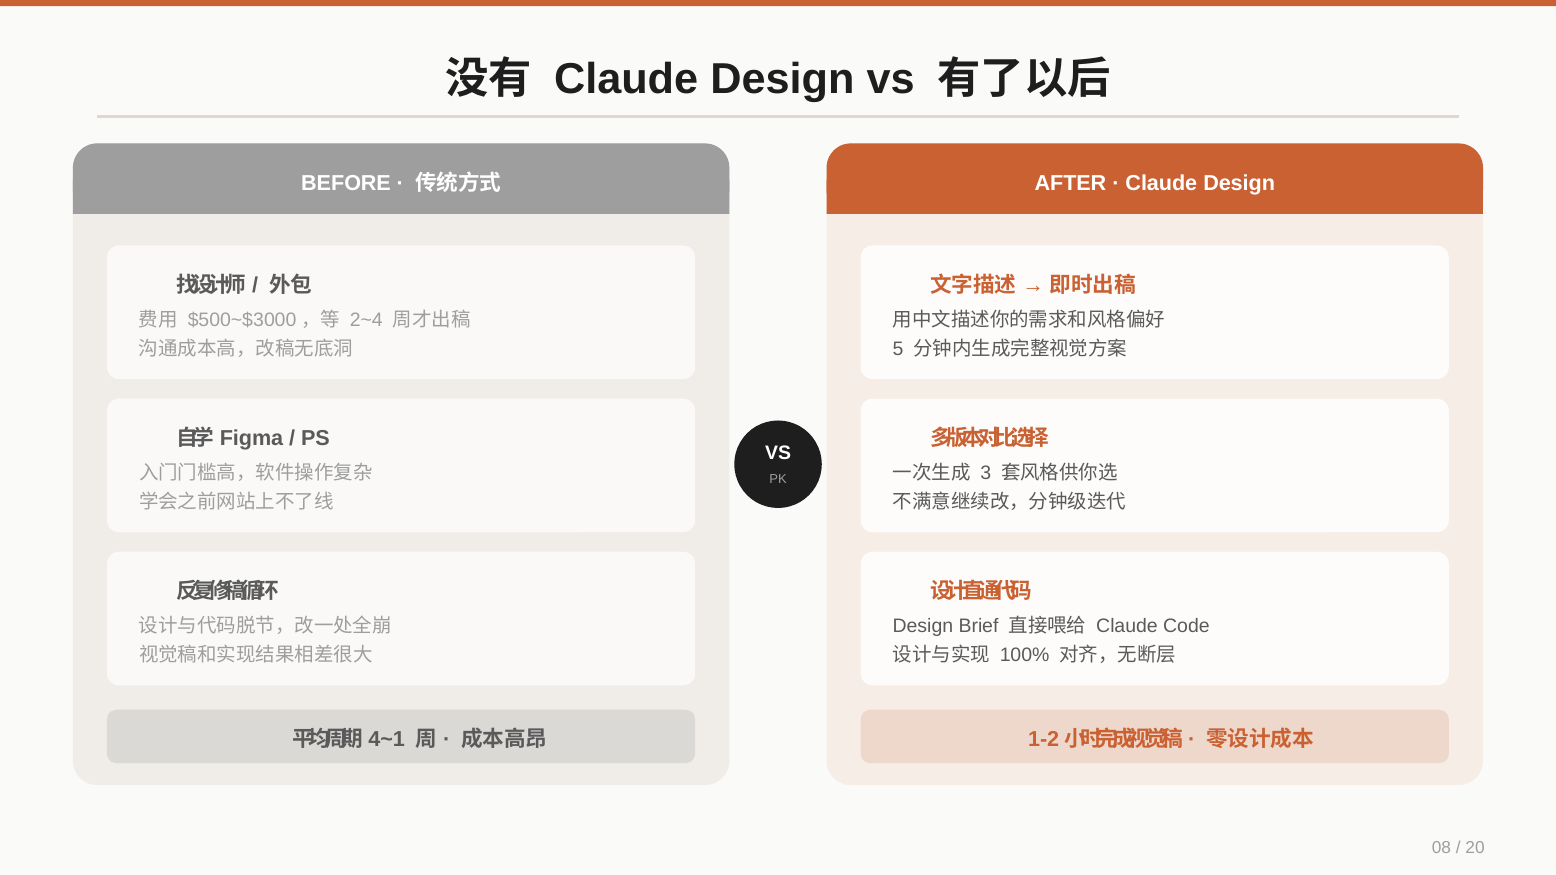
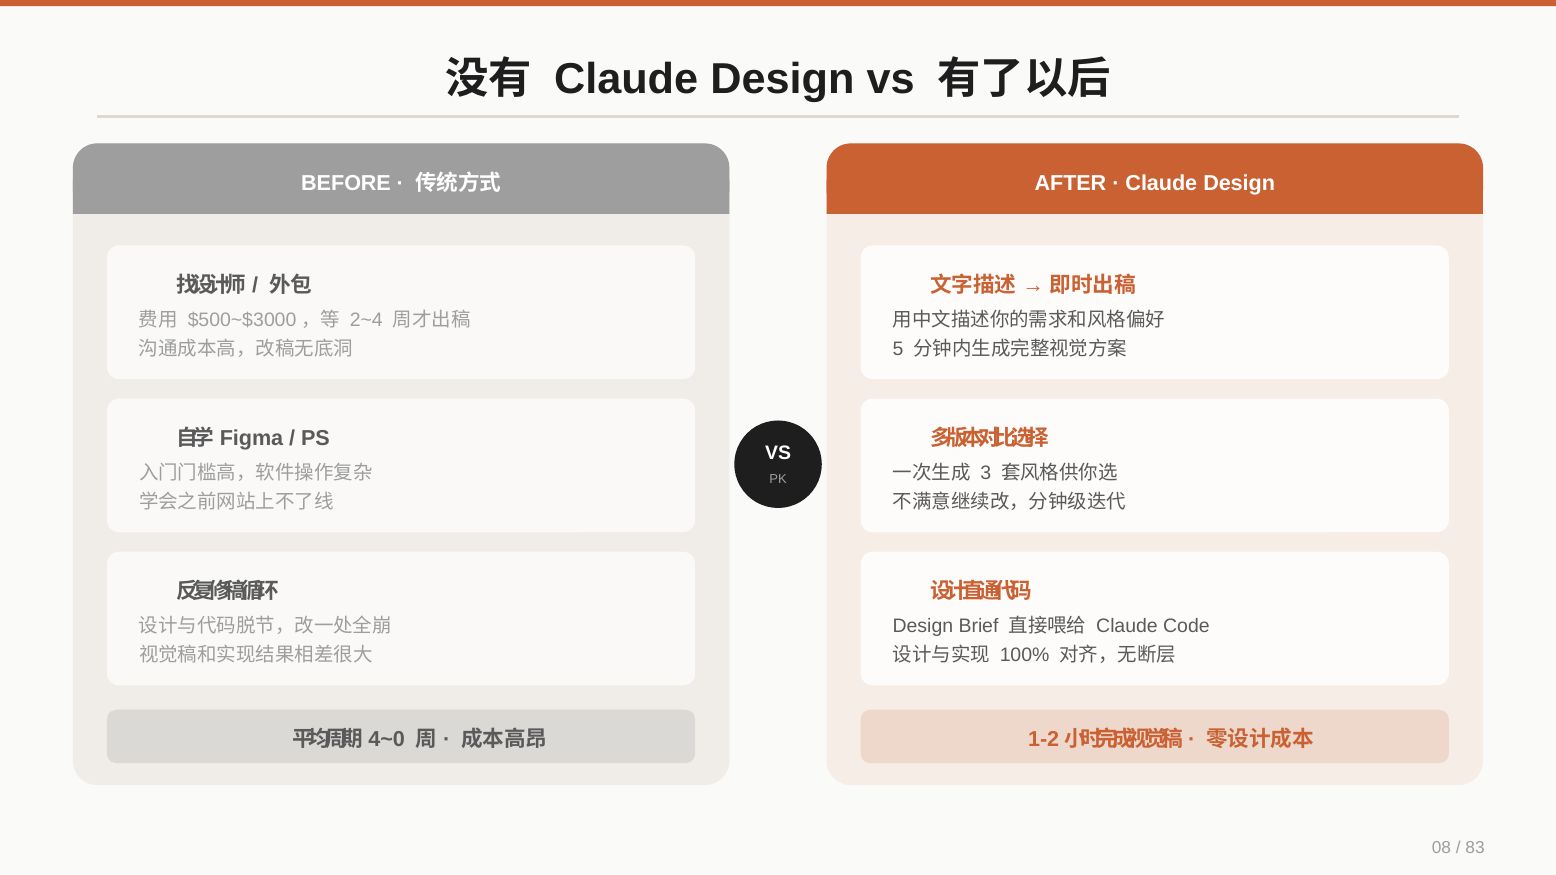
4~1: 4~1 -> 4~0
20: 20 -> 83
